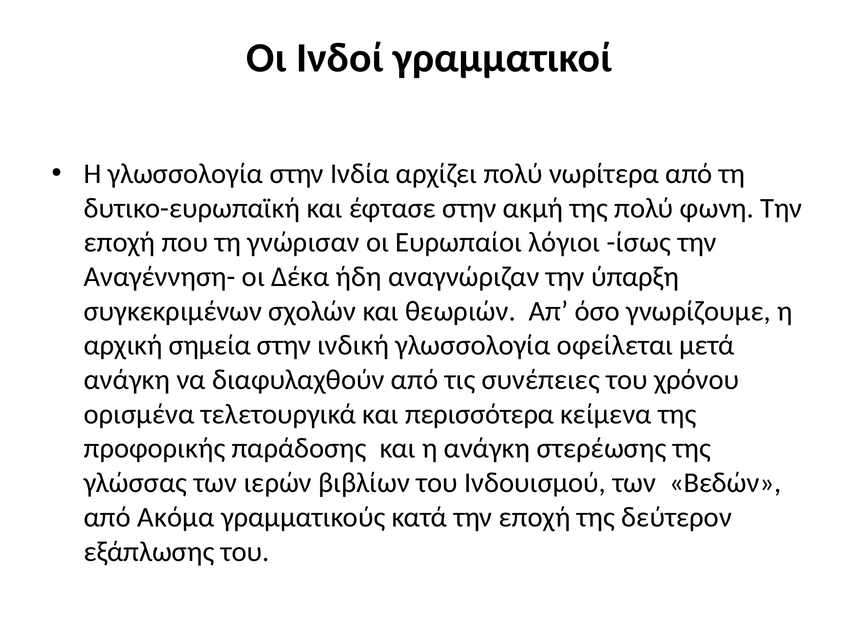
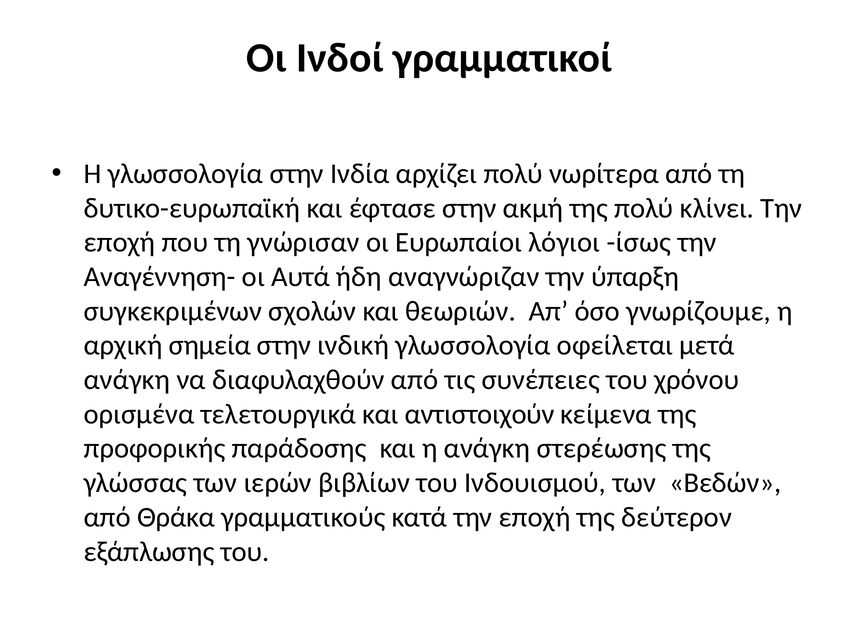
φωνη: φωνη -> κλίνει
Δέκα: Δέκα -> Αυτά
περισσότερα: περισσότερα -> αντιστοιχούν
Ακόμα: Ακόμα -> Θράκα
